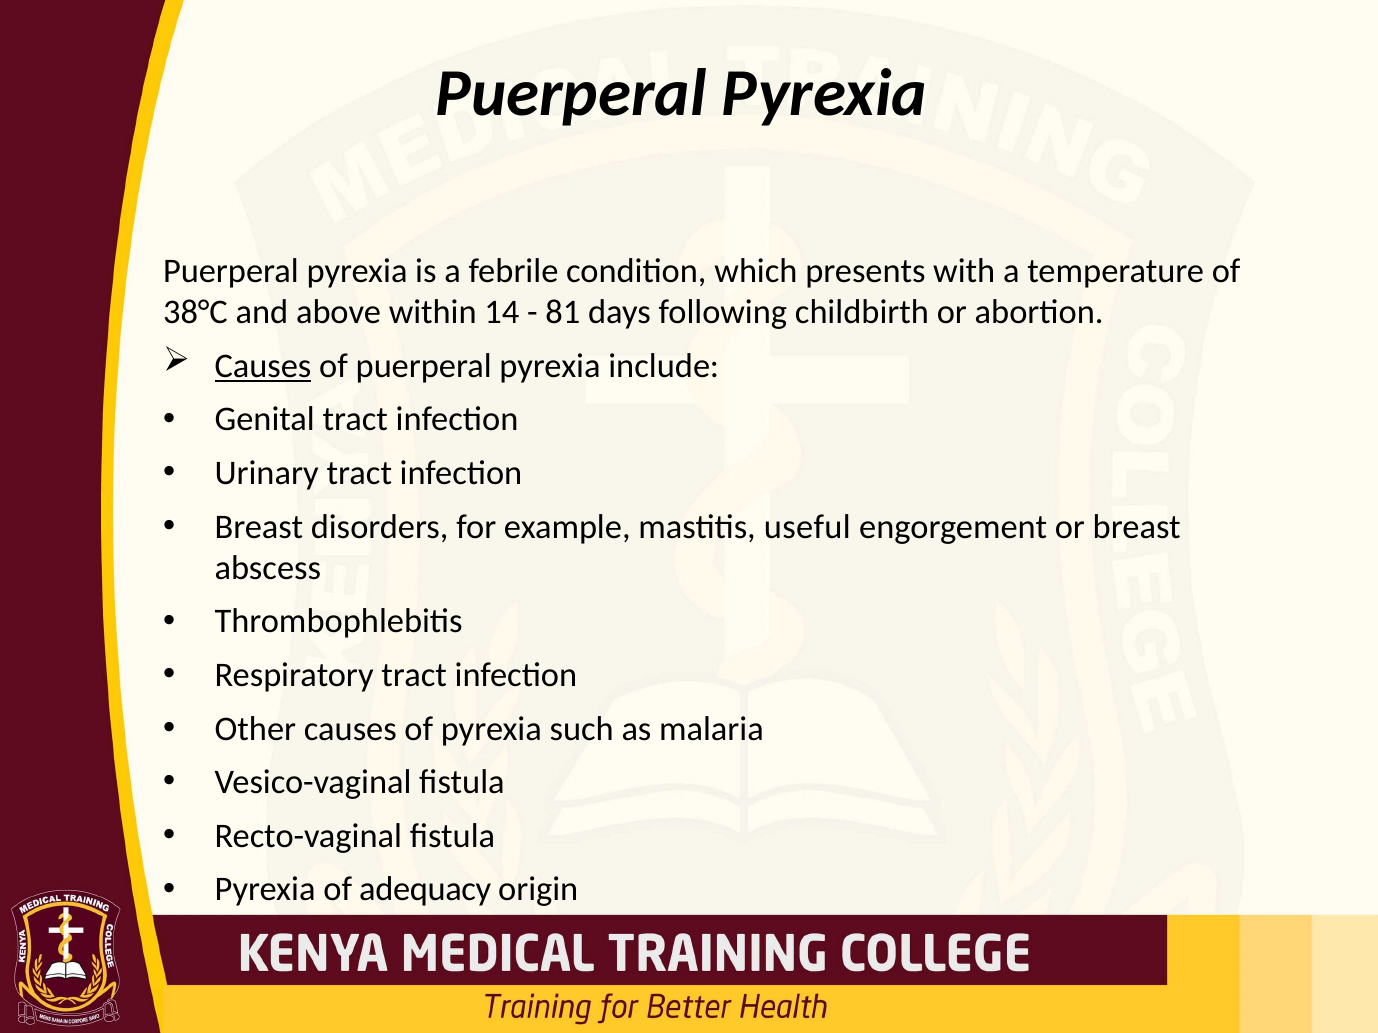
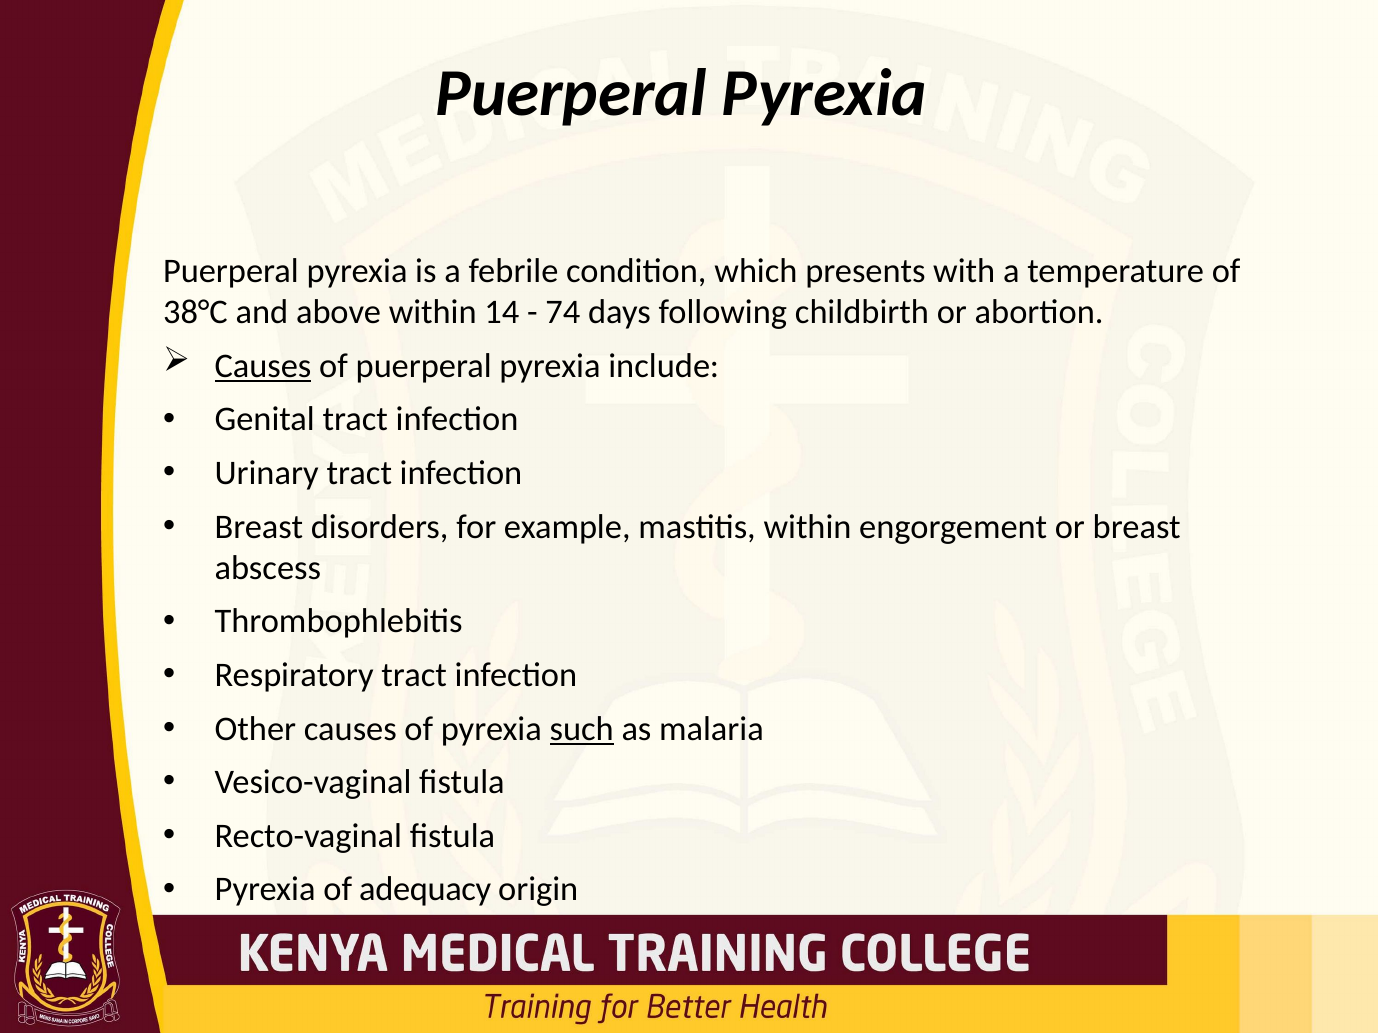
81: 81 -> 74
mastitis useful: useful -> within
such underline: none -> present
